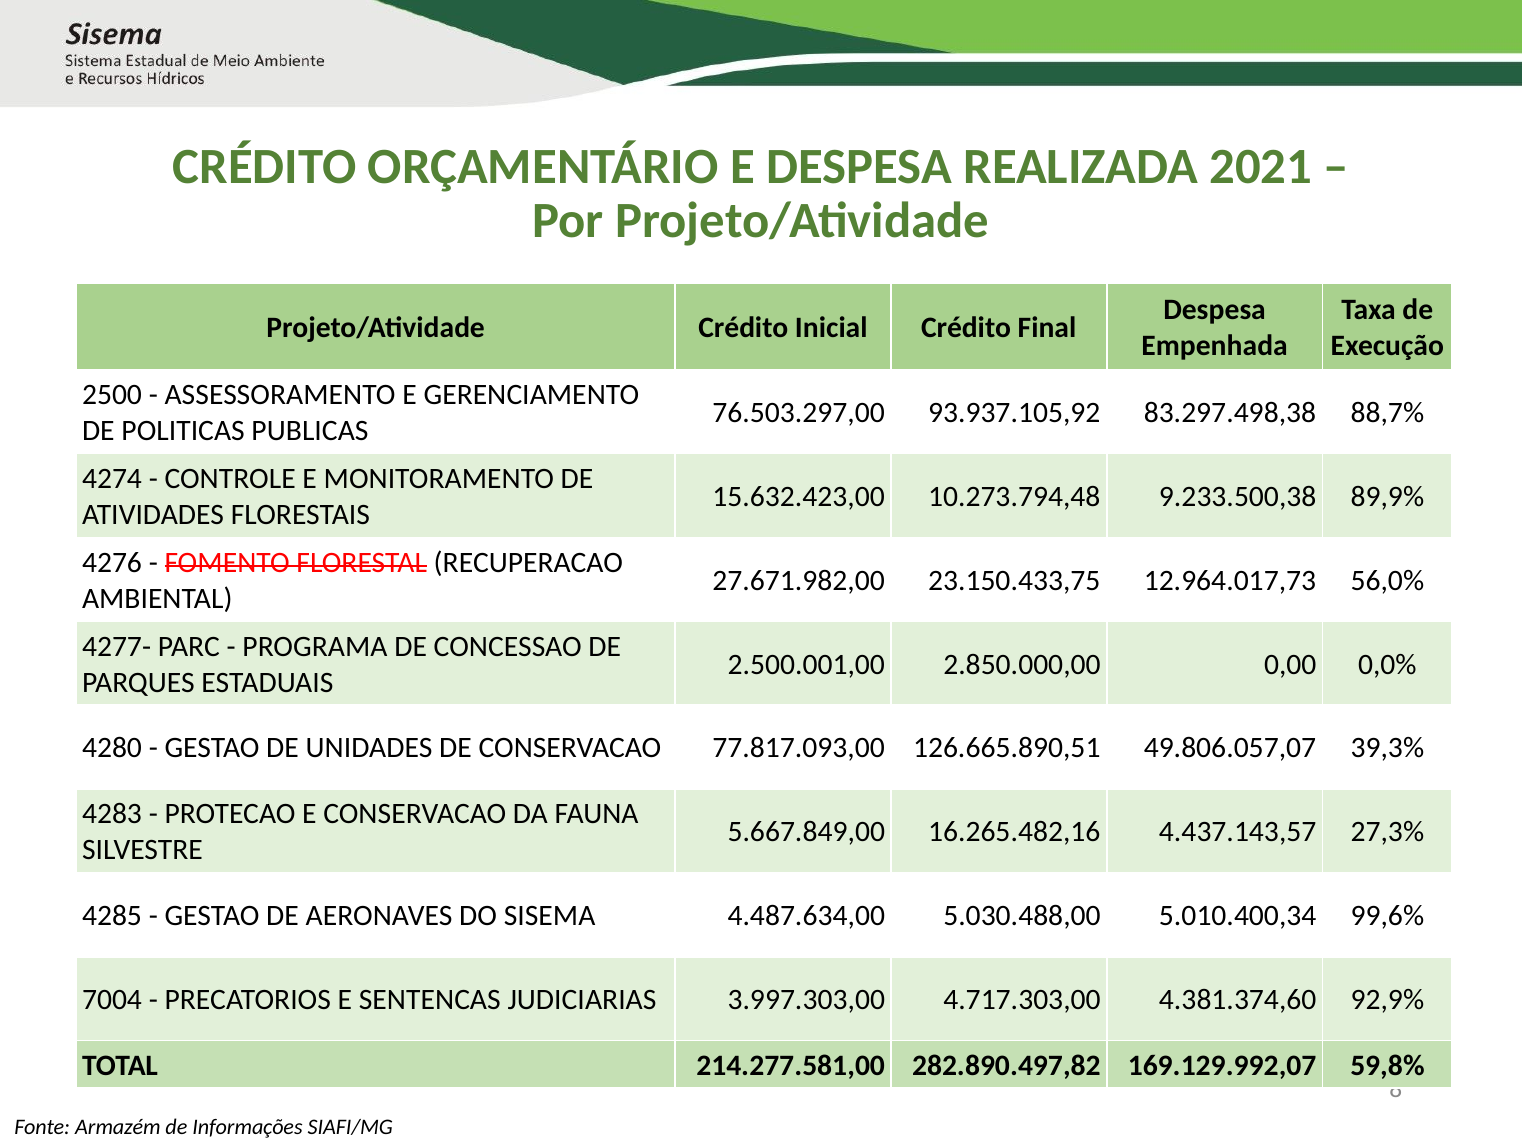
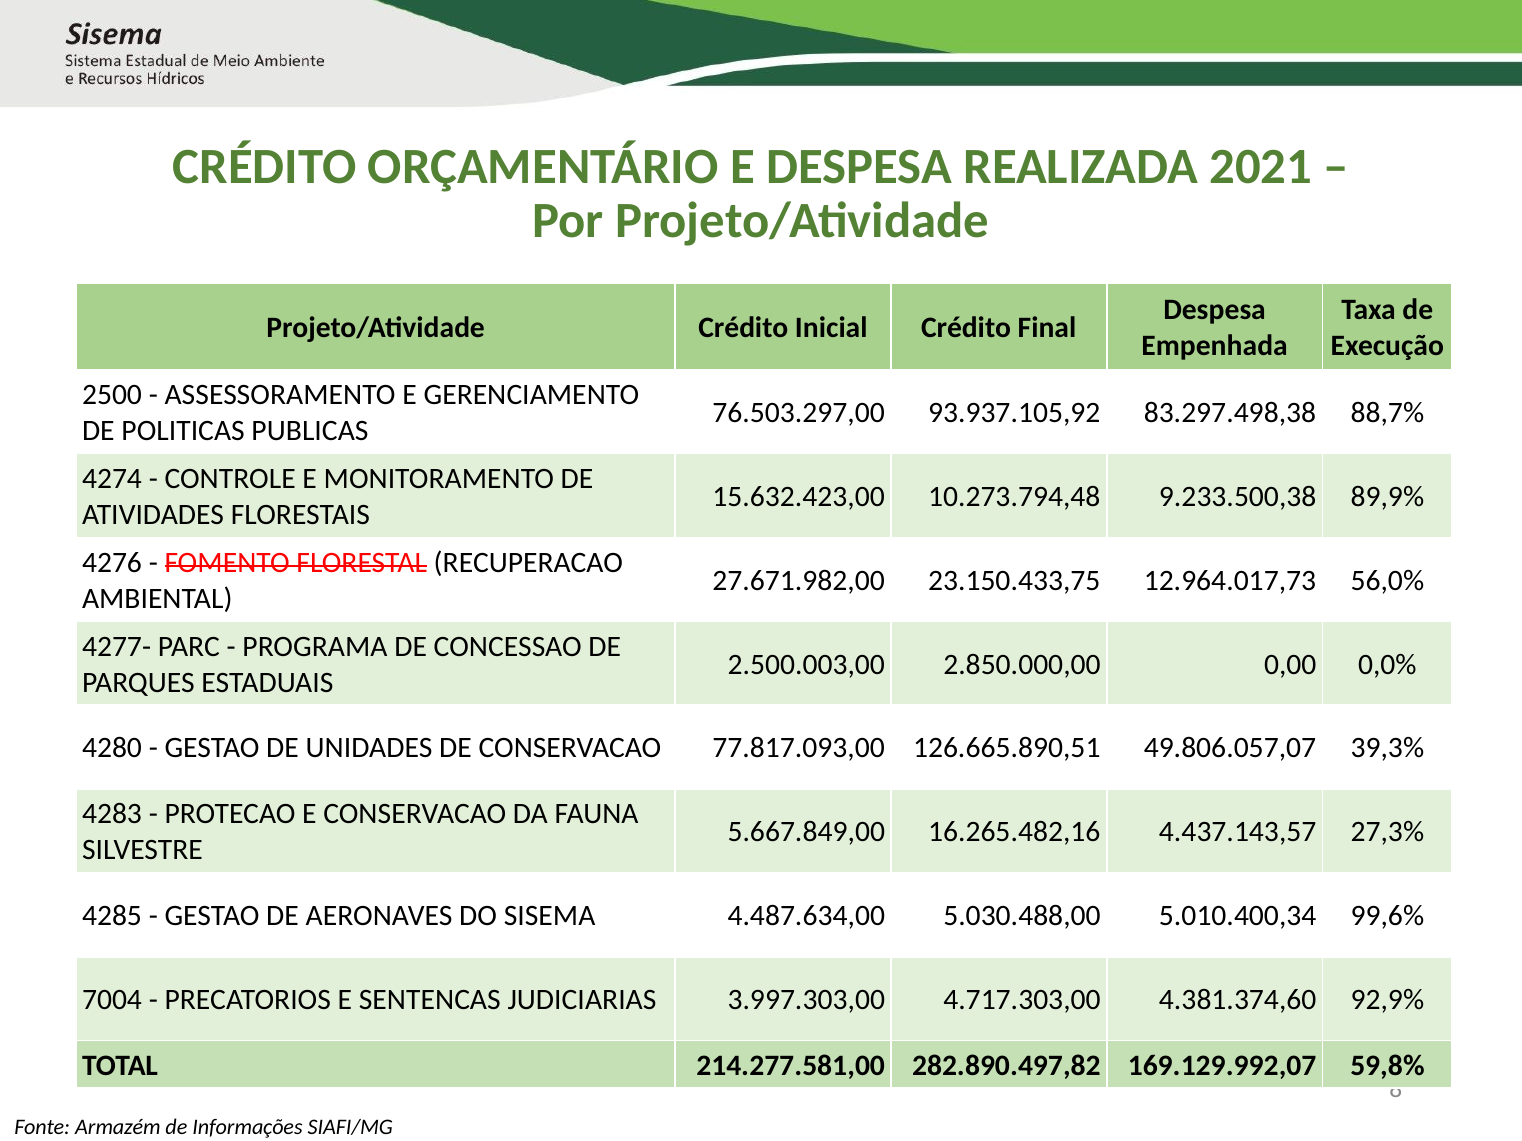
2.500.001,00: 2.500.001,00 -> 2.500.003,00
